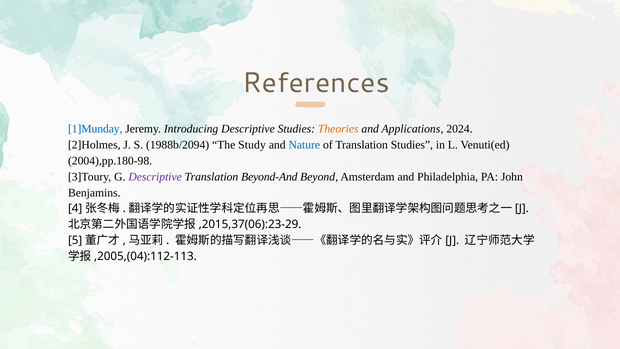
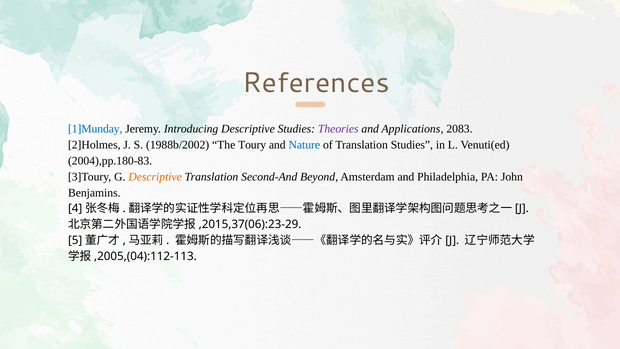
Theories colour: orange -> purple
2024: 2024 -> 2083
1988b/2094: 1988b/2094 -> 1988b/2002
Study: Study -> Toury
2004),pp.180-98: 2004),pp.180-98 -> 2004),pp.180-83
Descriptive at (155, 177) colour: purple -> orange
Beyond-And: Beyond-And -> Second-And
